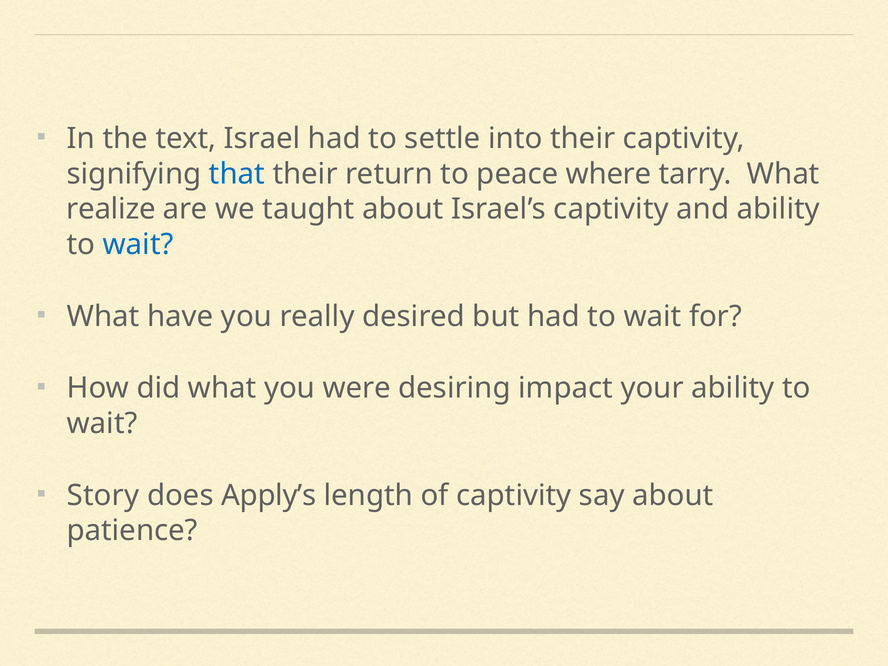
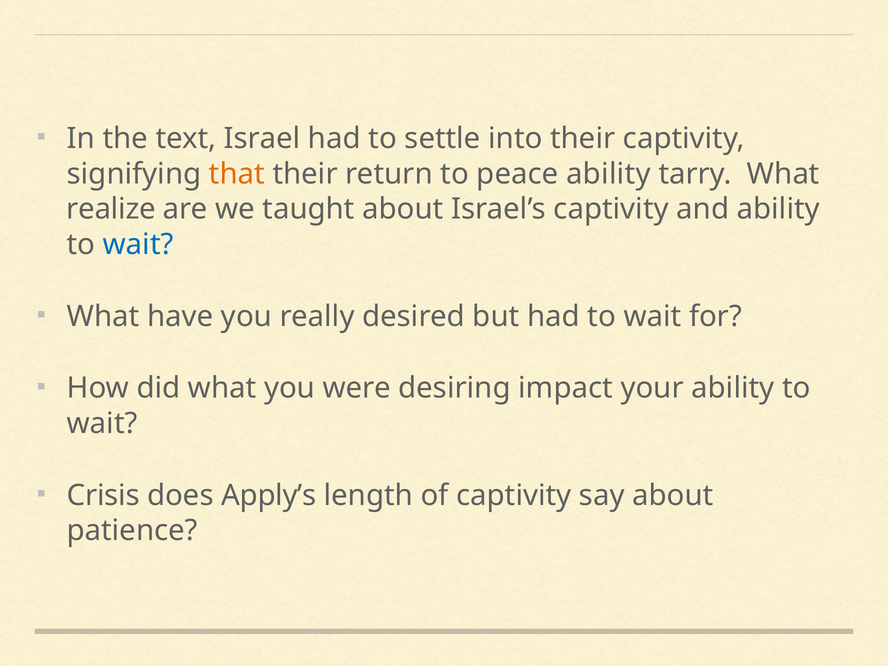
that colour: blue -> orange
peace where: where -> ability
Story: Story -> Crisis
